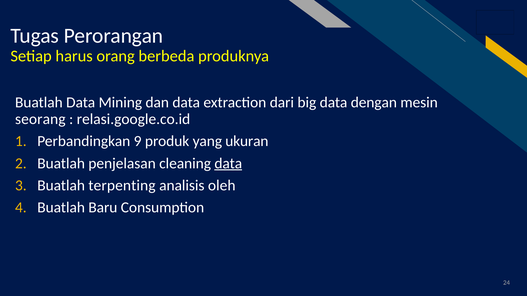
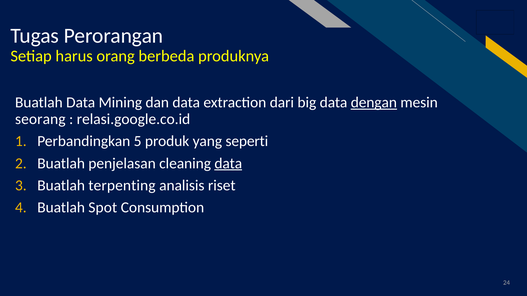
dengan underline: none -> present
9: 9 -> 5
ukuran: ukuran -> seperti
oleh: oleh -> riset
Baru: Baru -> Spot
